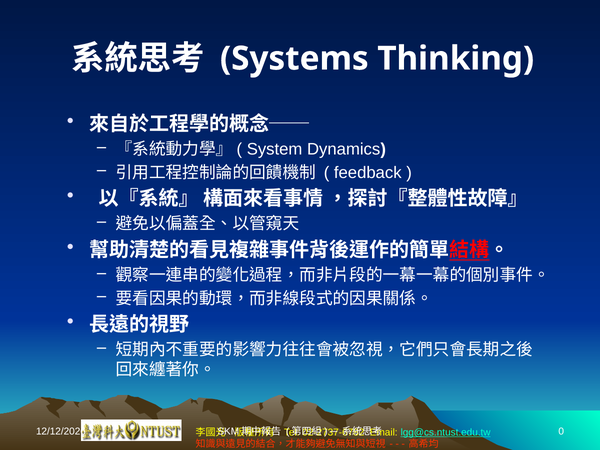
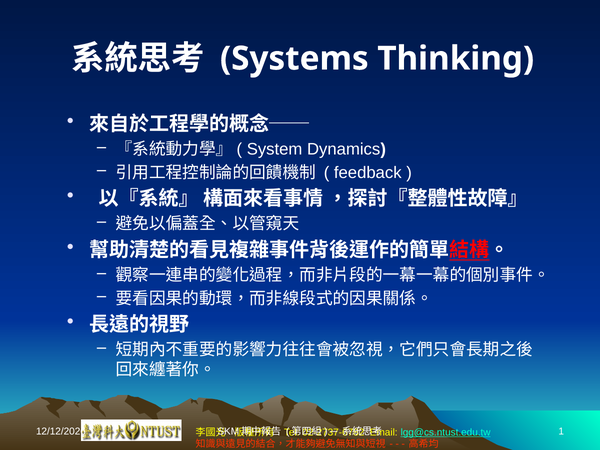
0: 0 -> 1
